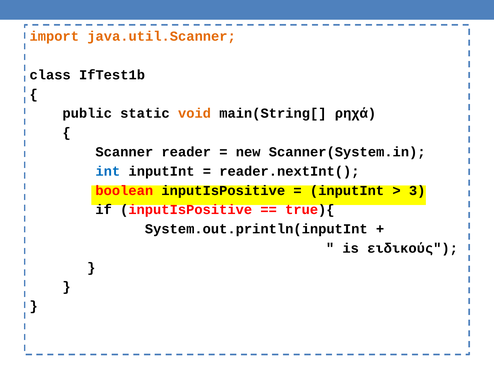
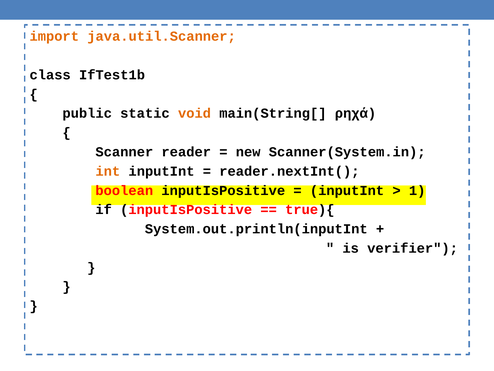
int colour: blue -> orange
3: 3 -> 1
ειδικούς: ειδικούς -> verifier
